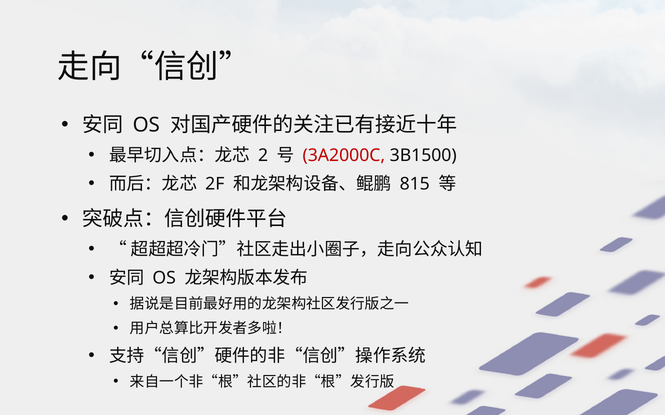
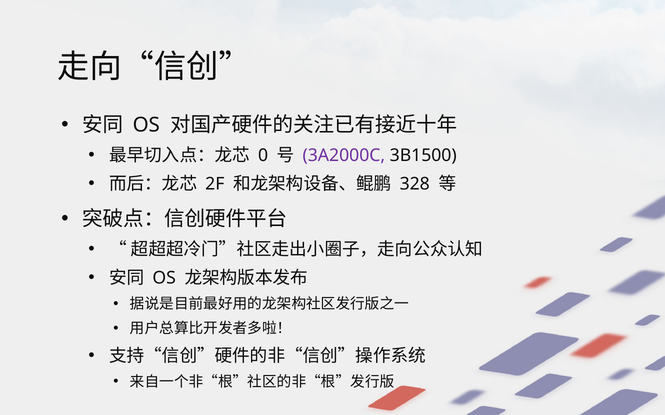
2: 2 -> 0
3A2000C colour: red -> purple
815: 815 -> 328
